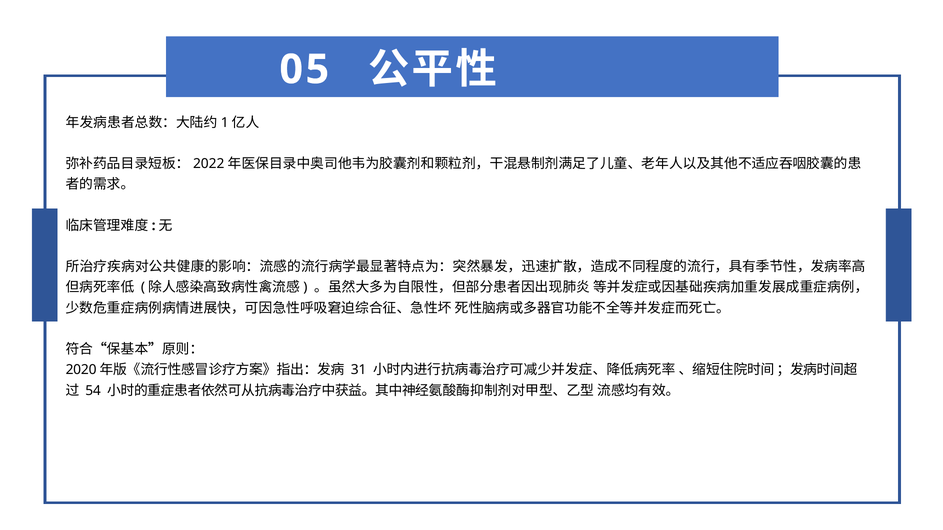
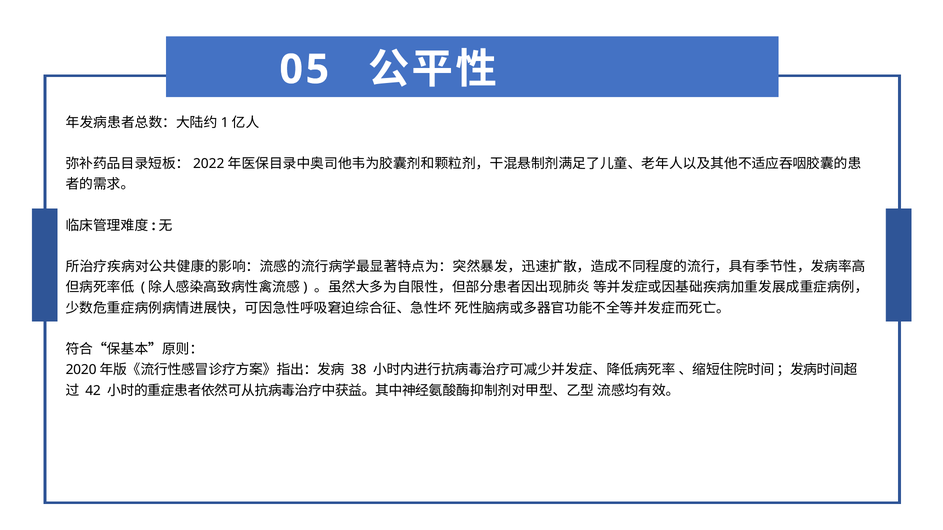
31: 31 -> 38
54: 54 -> 42
